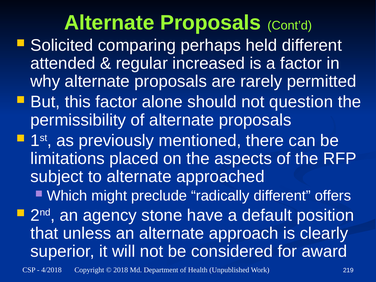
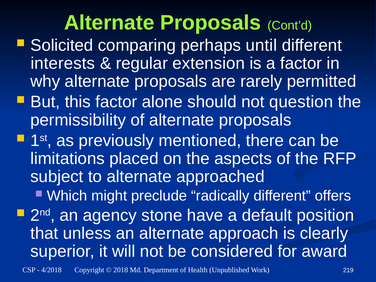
held: held -> until
attended: attended -> interests
increased: increased -> extension
